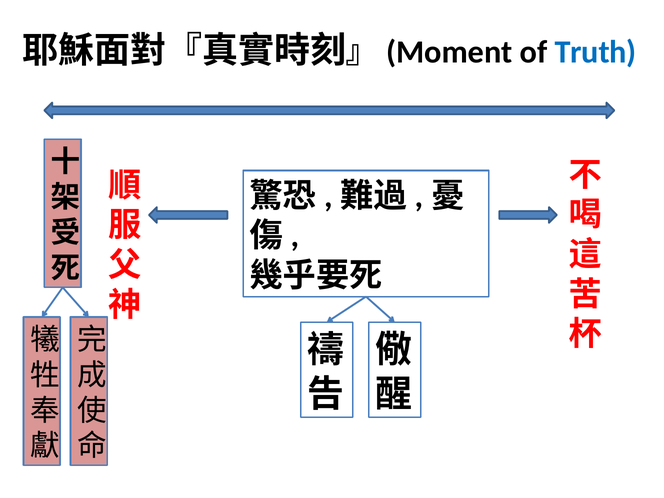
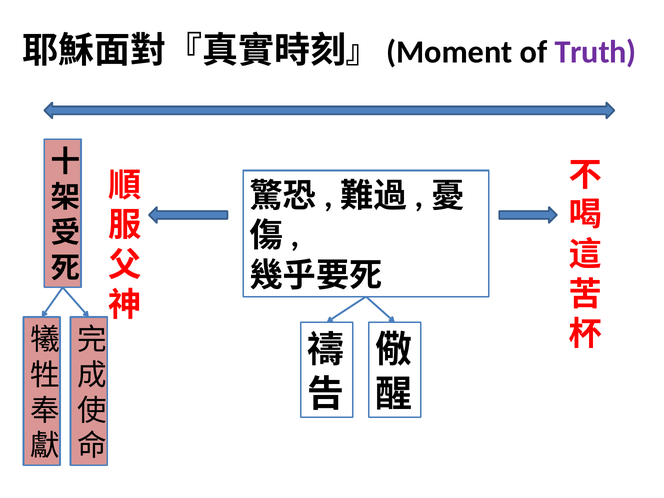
Truth colour: blue -> purple
